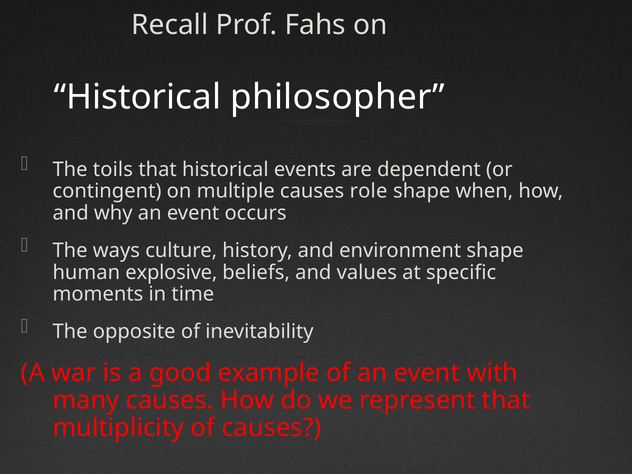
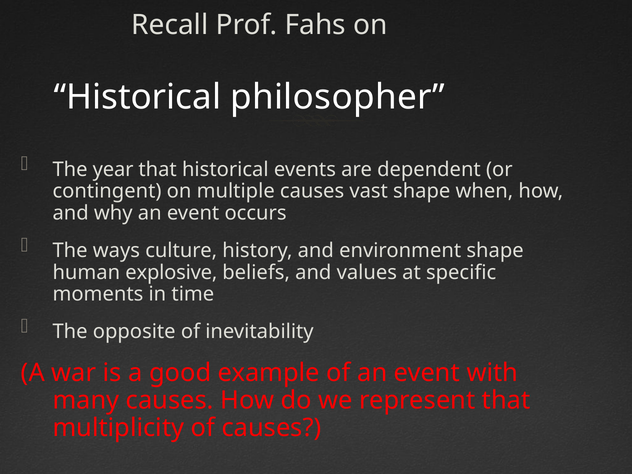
toils: toils -> year
role: role -> vast
